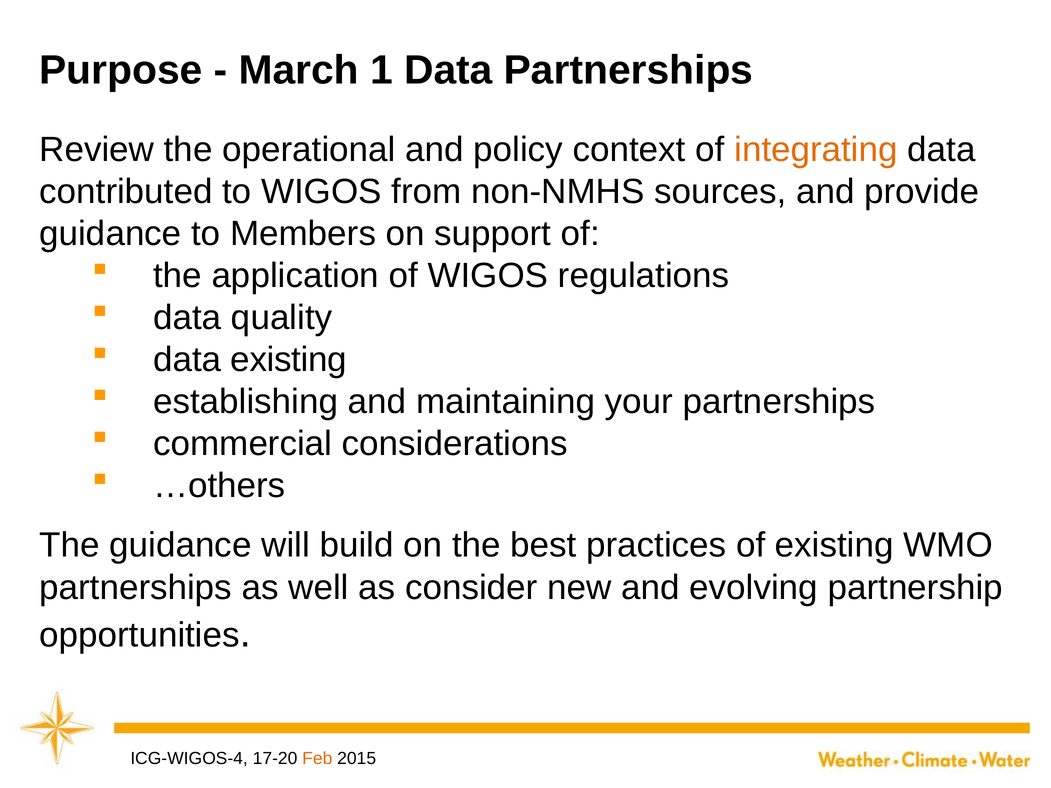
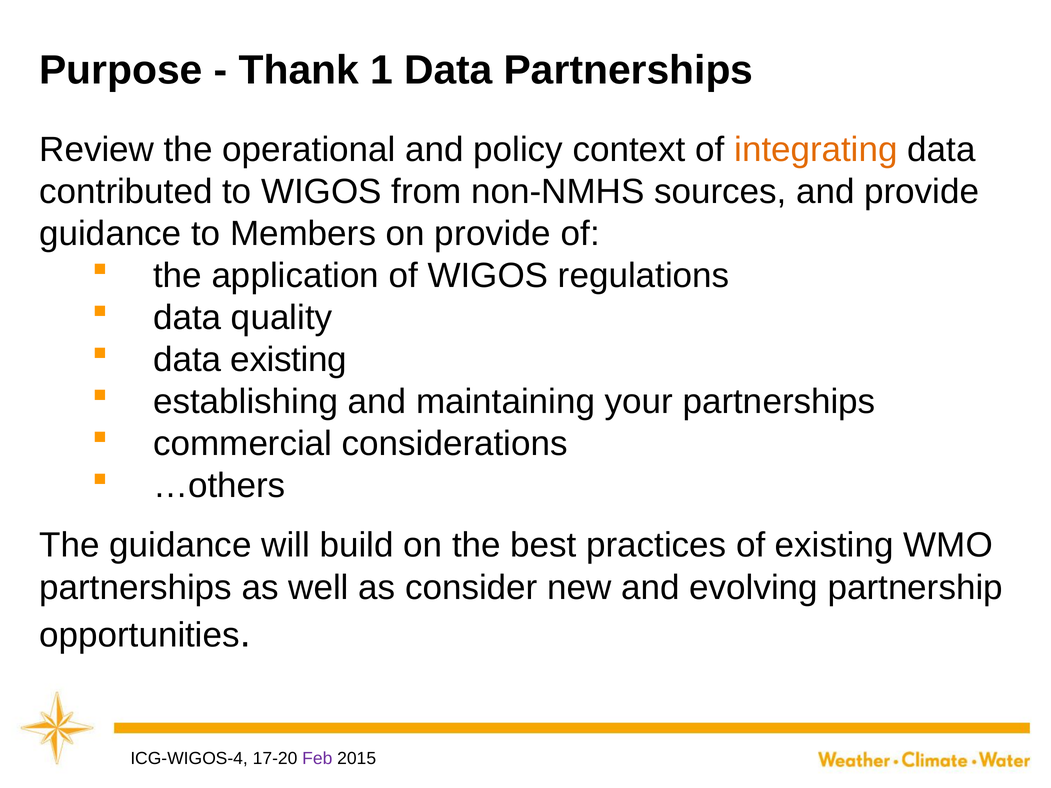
March: March -> Thank
on support: support -> provide
Feb colour: orange -> purple
